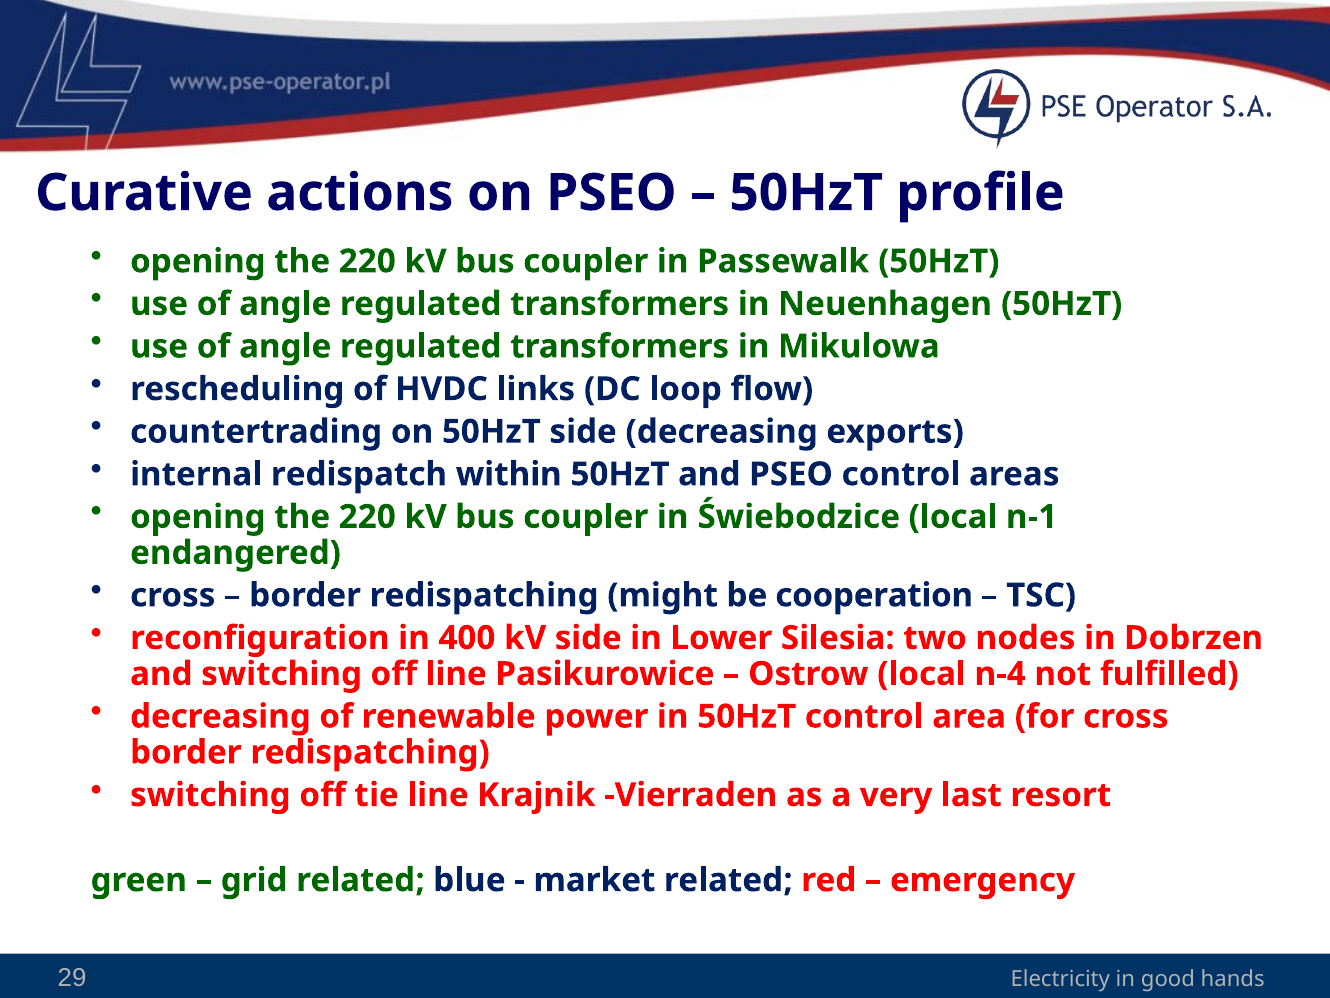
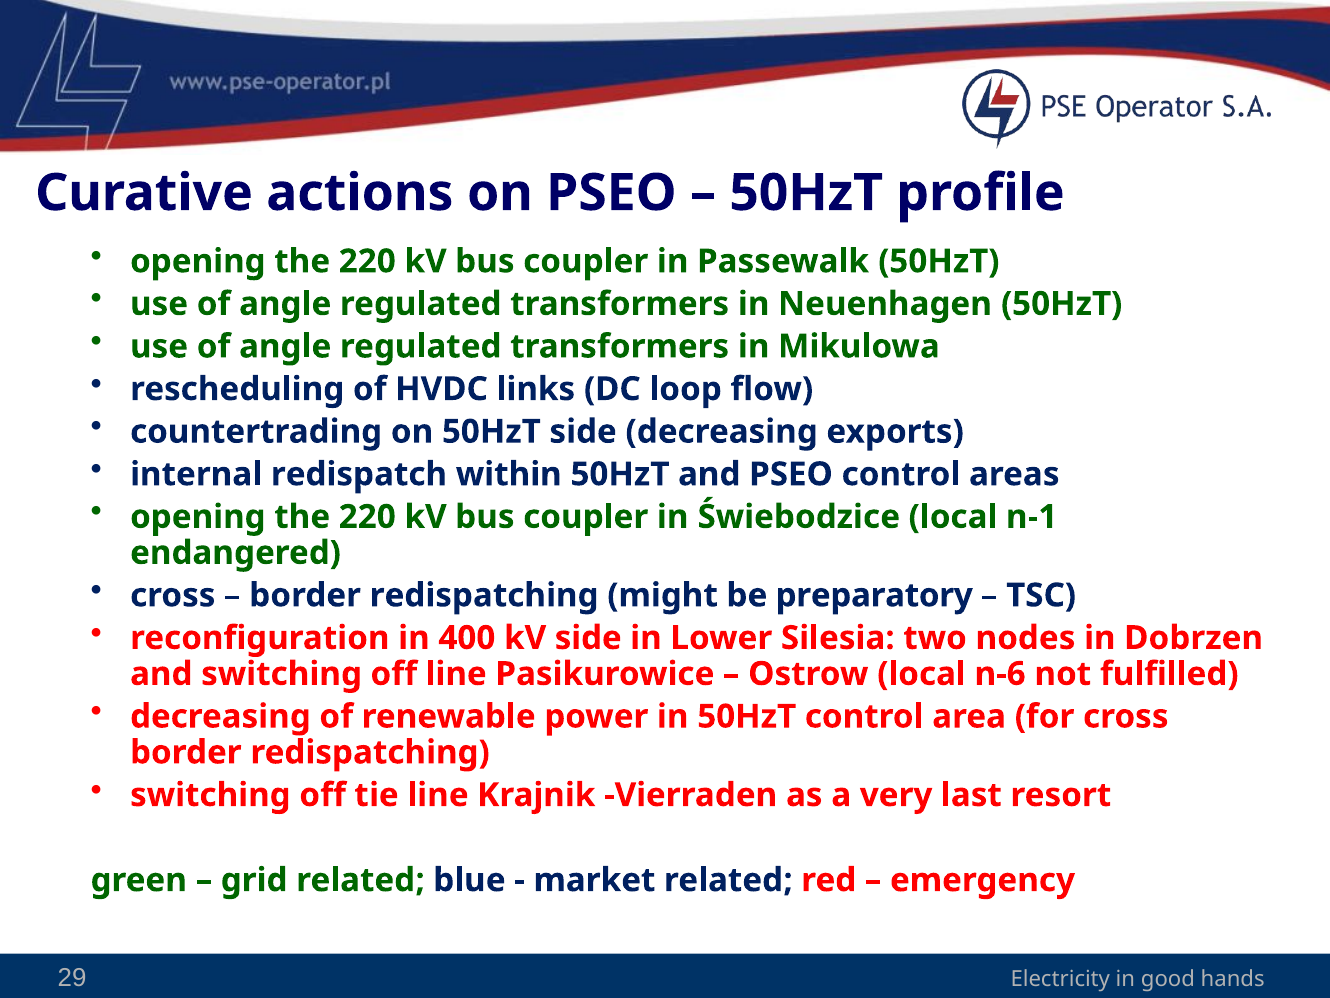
cooperation: cooperation -> preparatory
n-4: n-4 -> n-6
